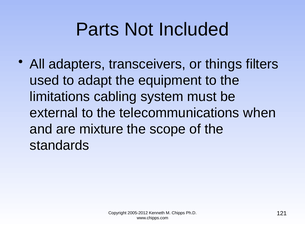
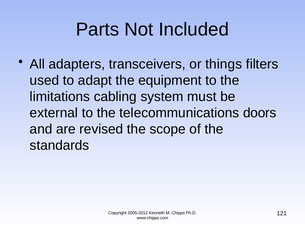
when: when -> doors
mixture: mixture -> revised
